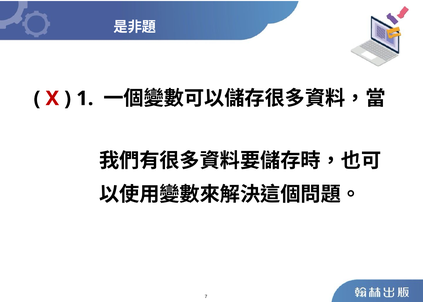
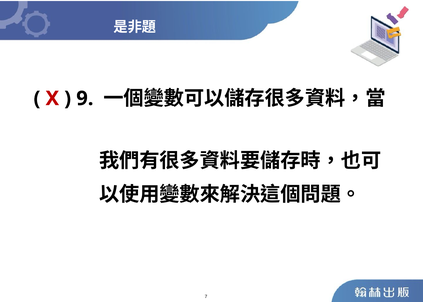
1: 1 -> 9
